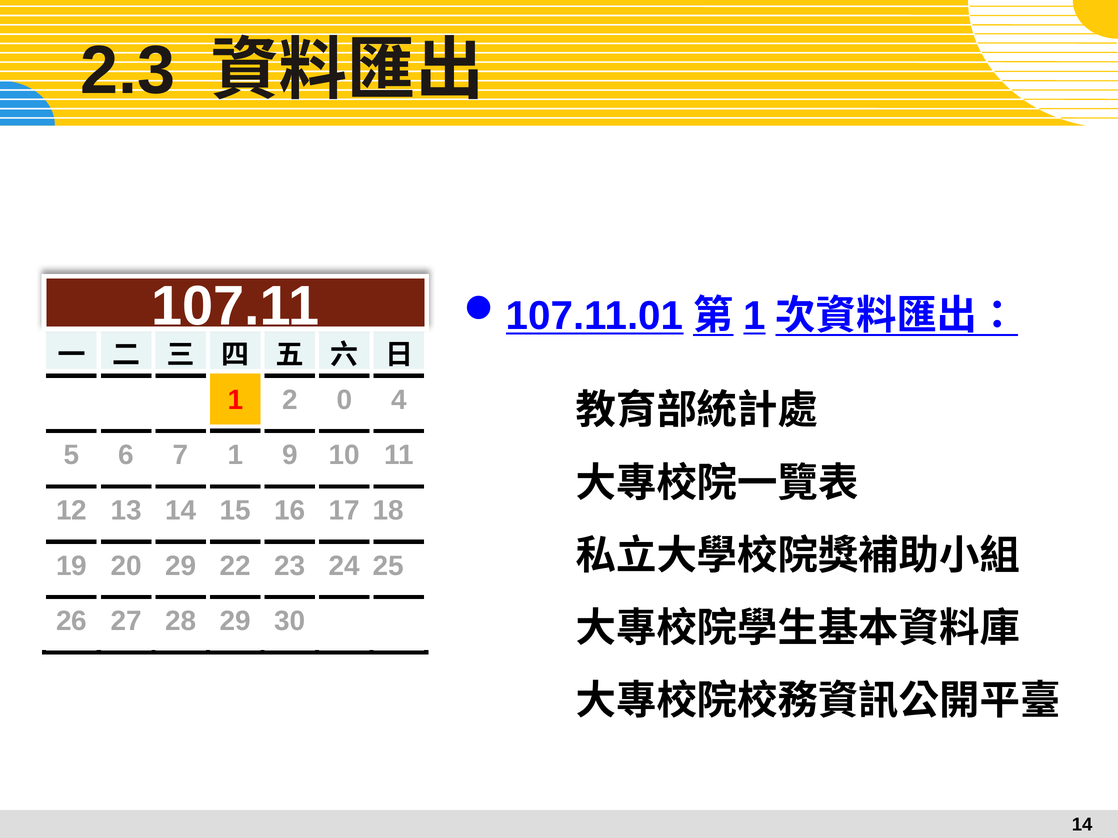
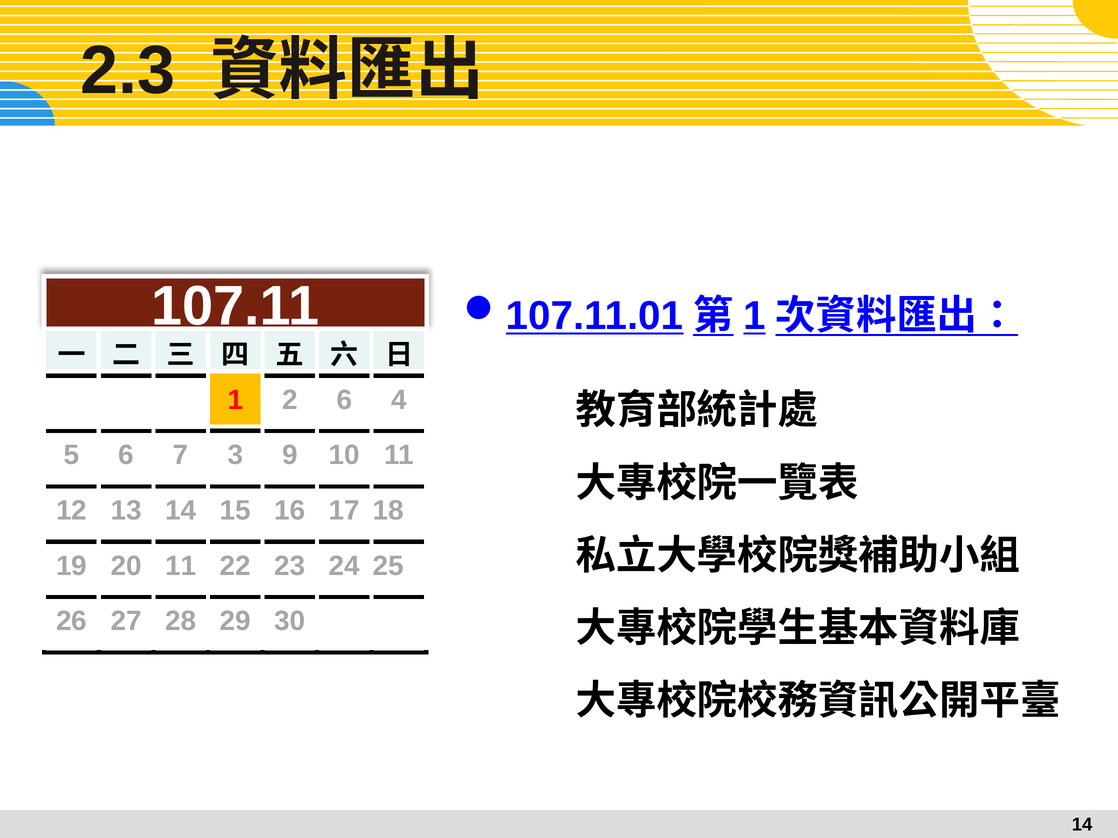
2 0: 0 -> 6
7 1: 1 -> 3
20 29: 29 -> 11
